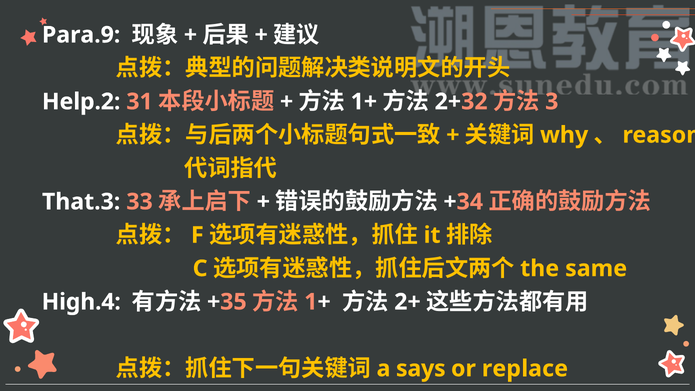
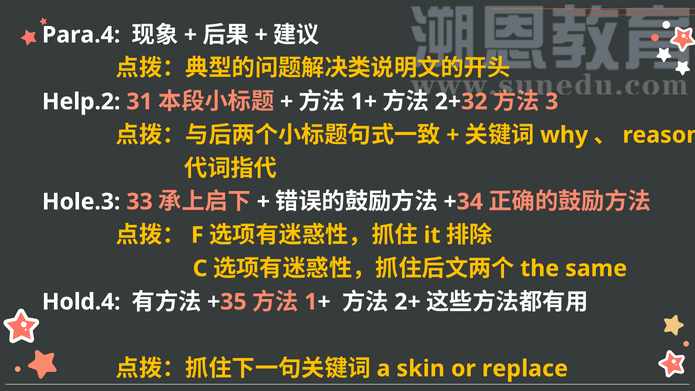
Para.9: Para.9 -> Para.4
That.3: That.3 -> Hole.3
High.4: High.4 -> Hold.4
says: says -> skin
